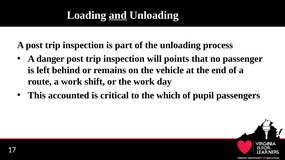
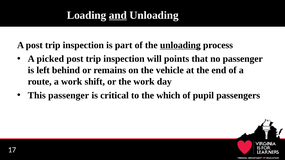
unloading at (180, 45) underline: none -> present
danger: danger -> picked
This accounted: accounted -> passenger
